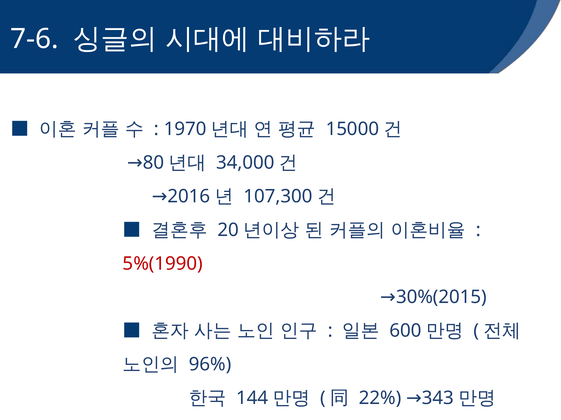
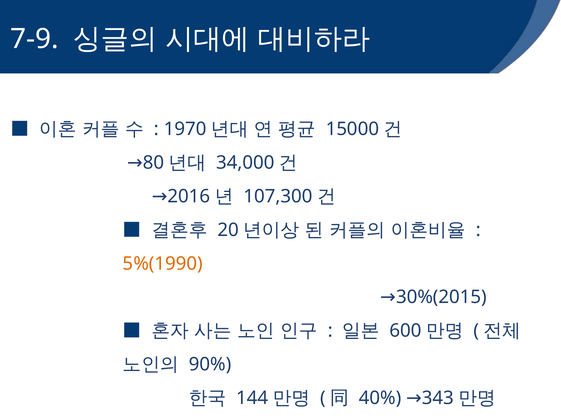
7-6: 7-6 -> 7-9
5%(1990 colour: red -> orange
96%: 96% -> 90%
22%: 22% -> 40%
